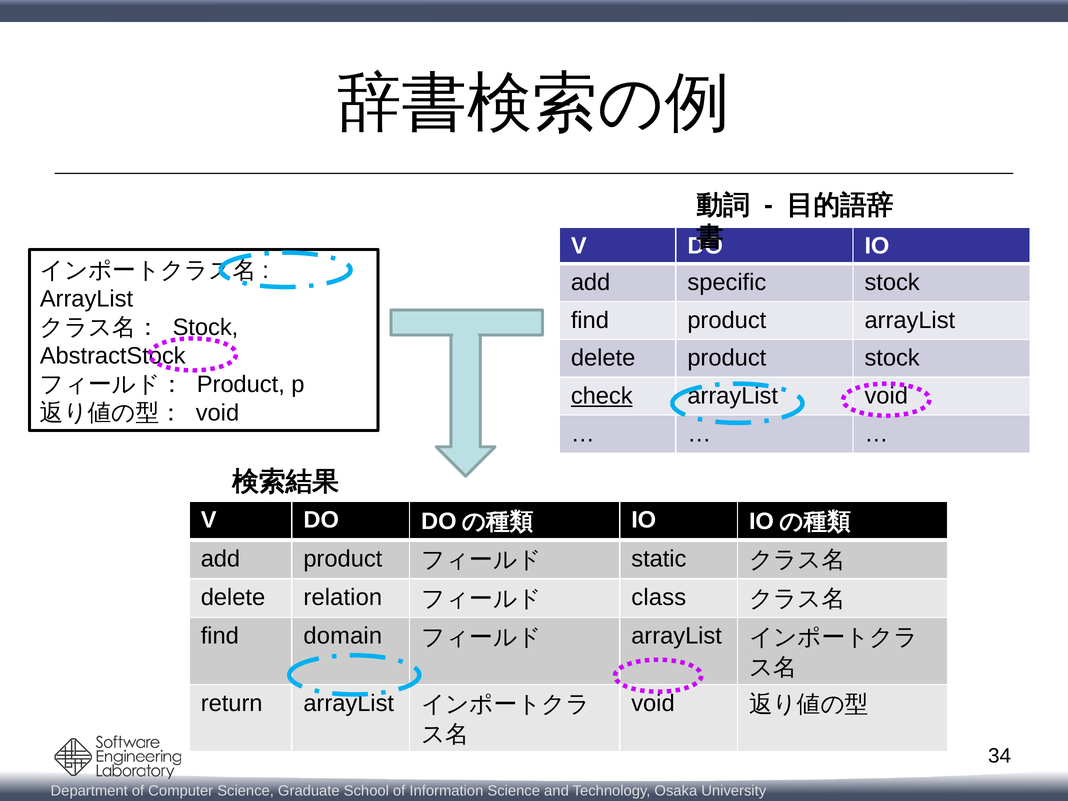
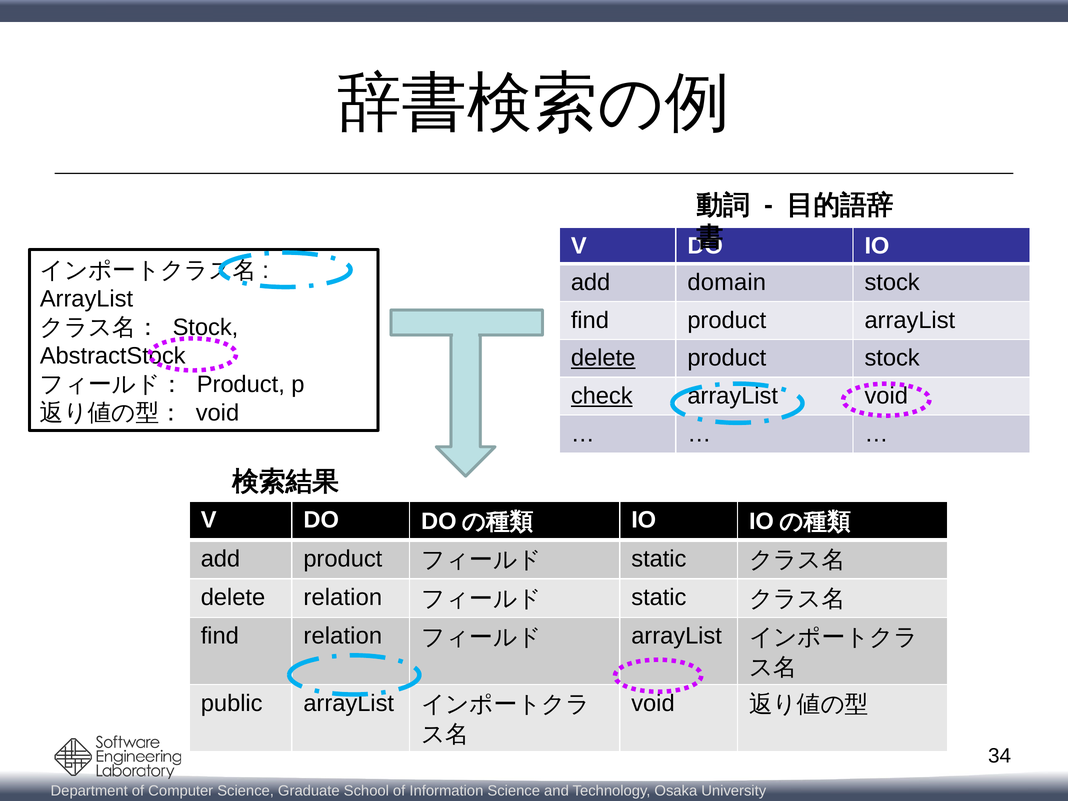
specific: specific -> domain
delete at (603, 358) underline: none -> present
class at (659, 597): class -> static
find domain: domain -> relation
return: return -> public
